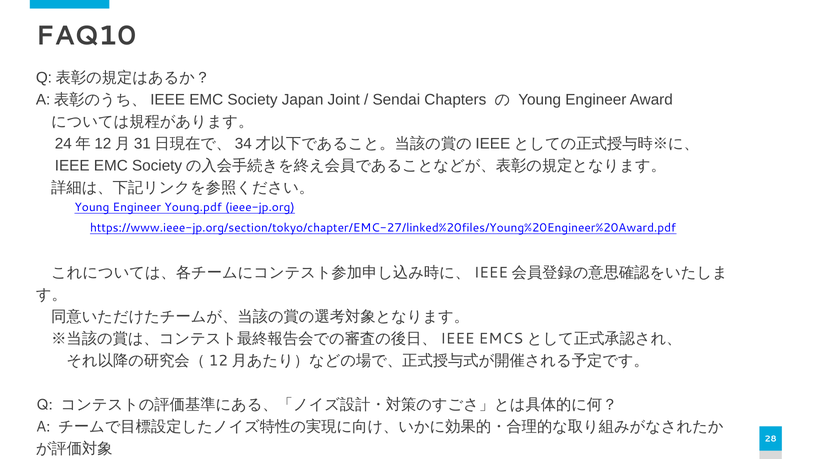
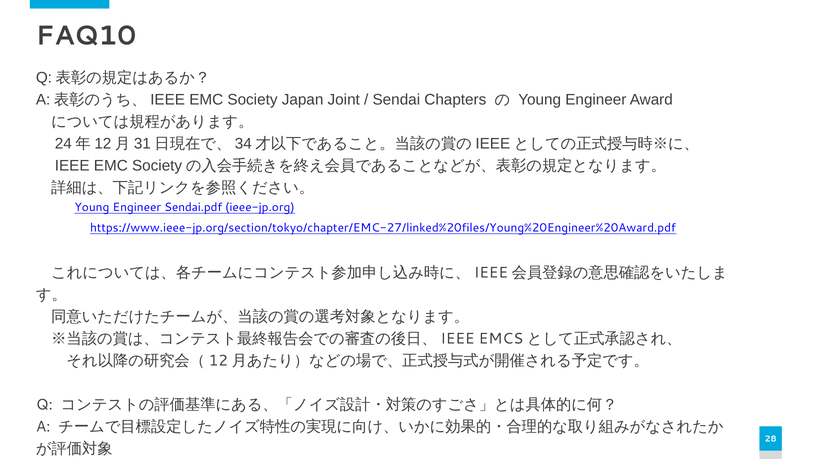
Young.pdf: Young.pdf -> Sendai.pdf
